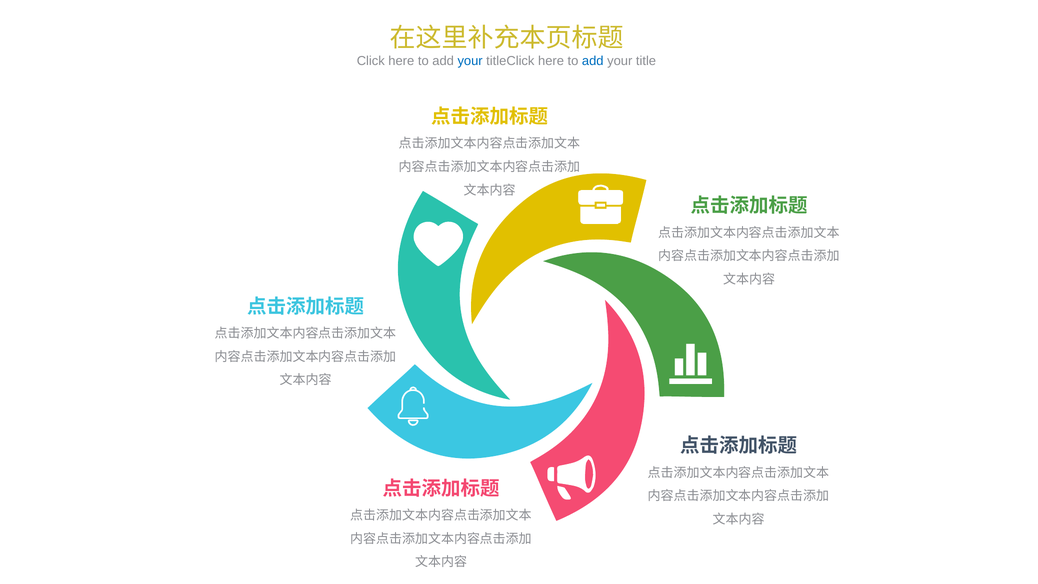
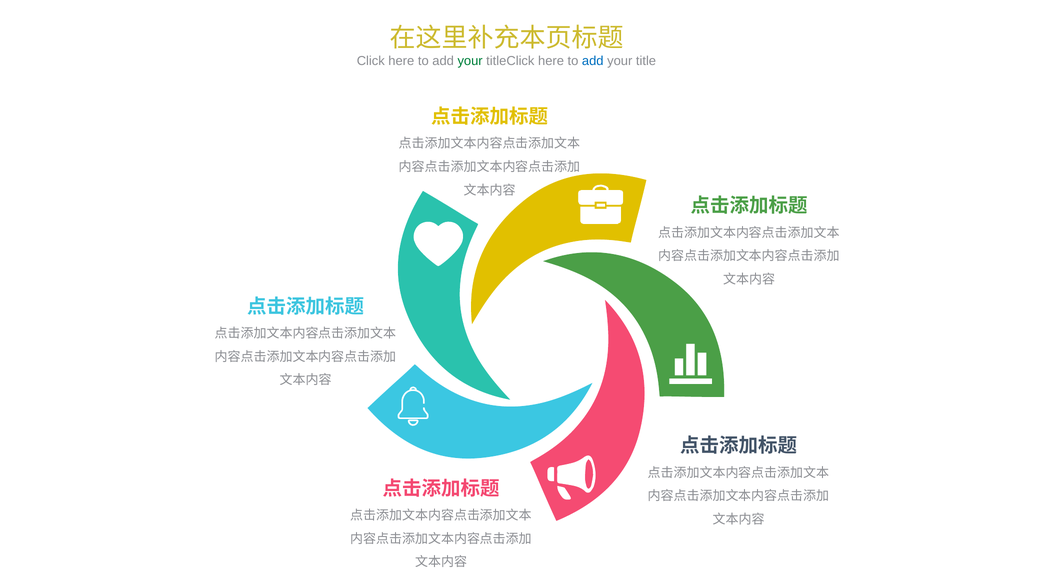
your at (470, 61) colour: blue -> green
